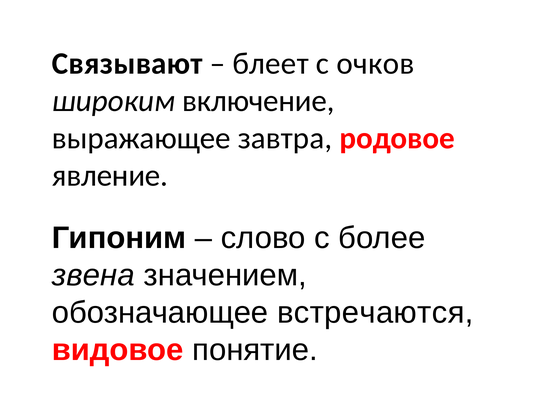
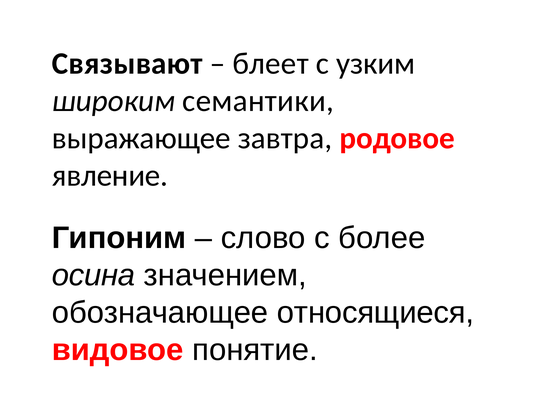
очков: очков -> узким
включение: включение -> семантики
звена: звена -> осина
встречаются: встречаются -> относящиеся
